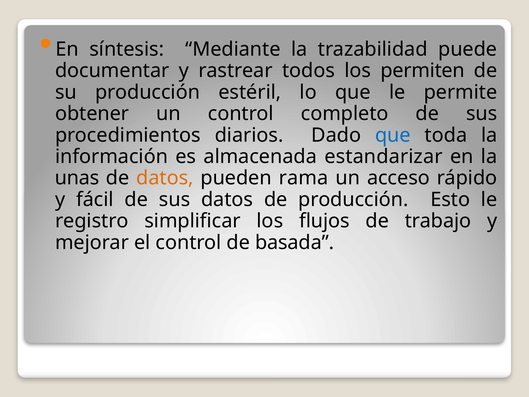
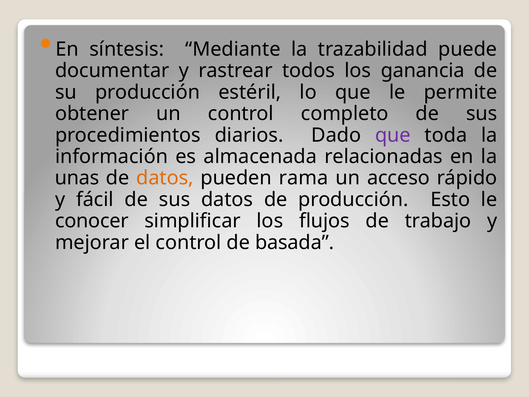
permiten: permiten -> ganancia
que at (393, 135) colour: blue -> purple
estandarizar: estandarizar -> relacionadas
registro: registro -> conocer
